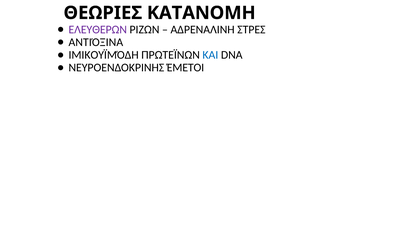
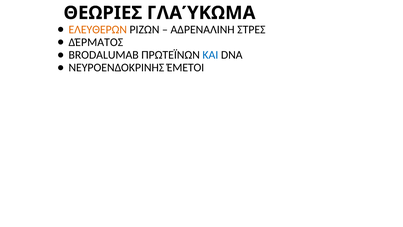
ΚΑΤΑΝΟΜΗ: ΚΑΤΑΝΟΜΗ -> ΓΛΑΎΚΩΜΑ
ΕΛΕΥΘΕΡΩΝ colour: purple -> orange
ΑΝΤΙΌΞΙΝΑ: ΑΝΤΙΌΞΙΝΑ -> ΔΈΡΜΑΤΟΣ
ΙΜΙΚΟΥΪΜΌΔΗ: ΙΜΙΚΟΥΪΜΌΔΗ -> BRODALUMAB
